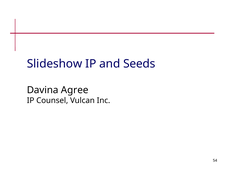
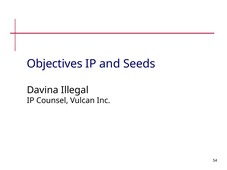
Slideshow: Slideshow -> Objectives
Agree: Agree -> Illegal
